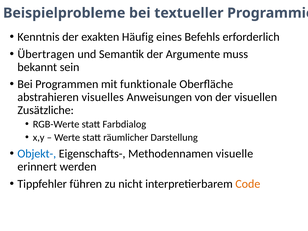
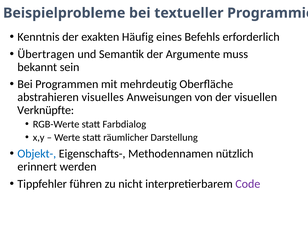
funktionale: funktionale -> mehrdeutig
Zusätzliche: Zusätzliche -> Verknüpfte
visuelle: visuelle -> nützlich
Code colour: orange -> purple
